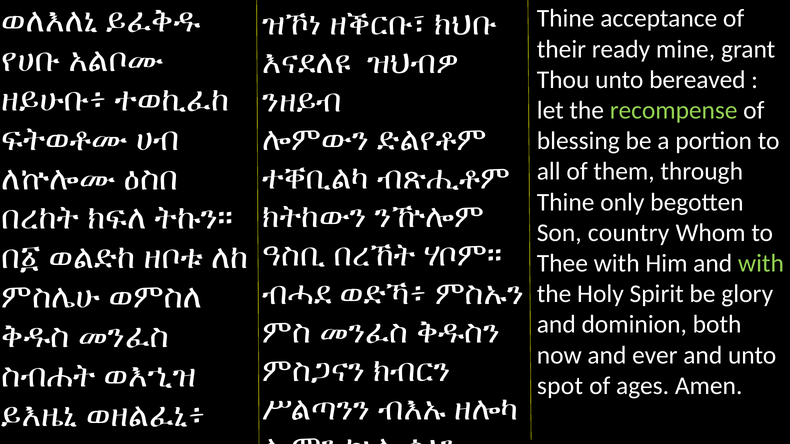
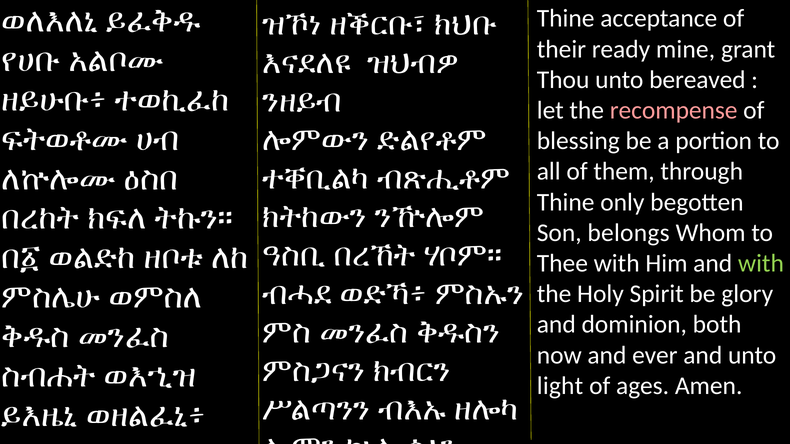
recompense colour: light green -> pink
country: country -> belongs
spot: spot -> light
